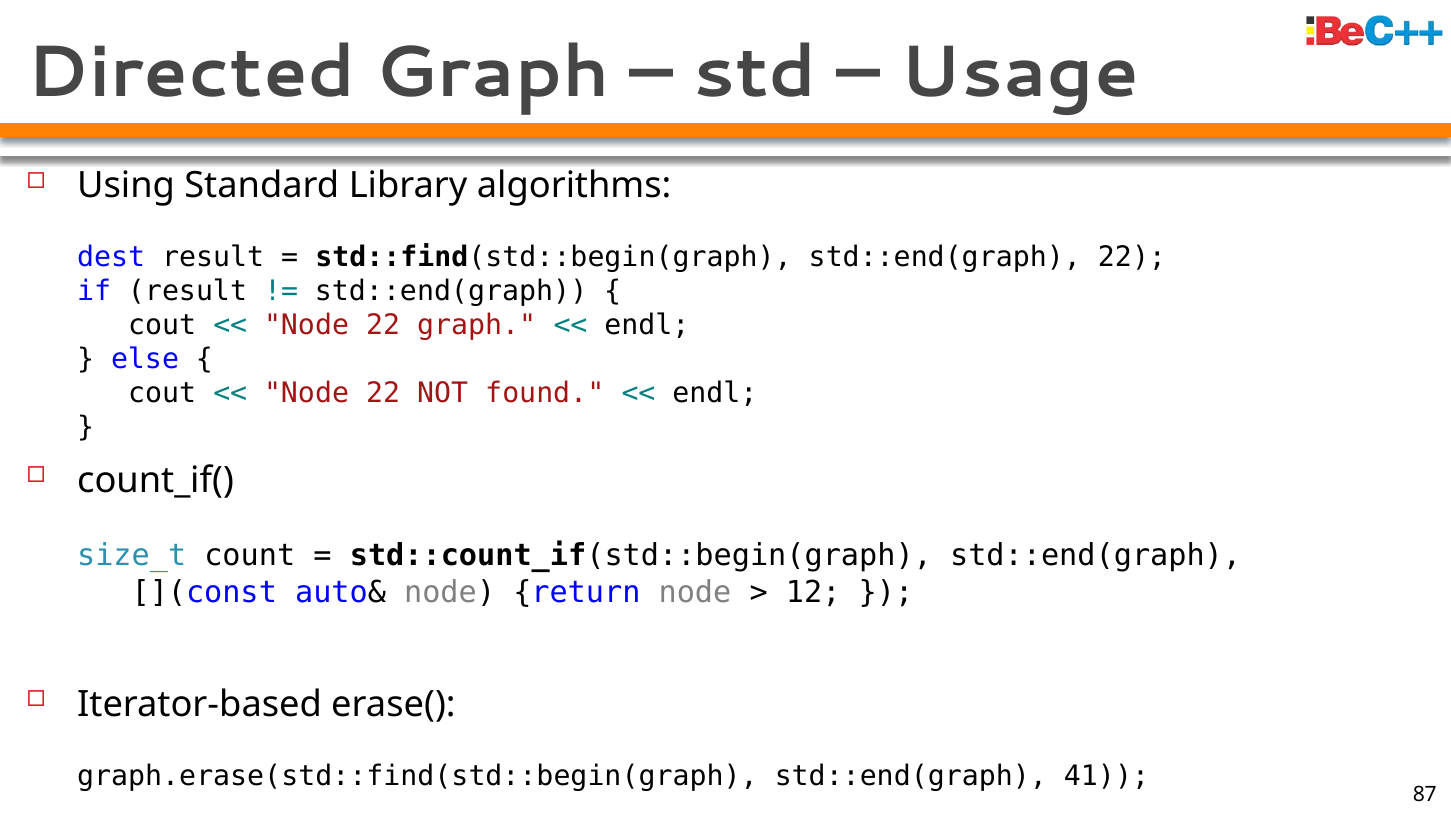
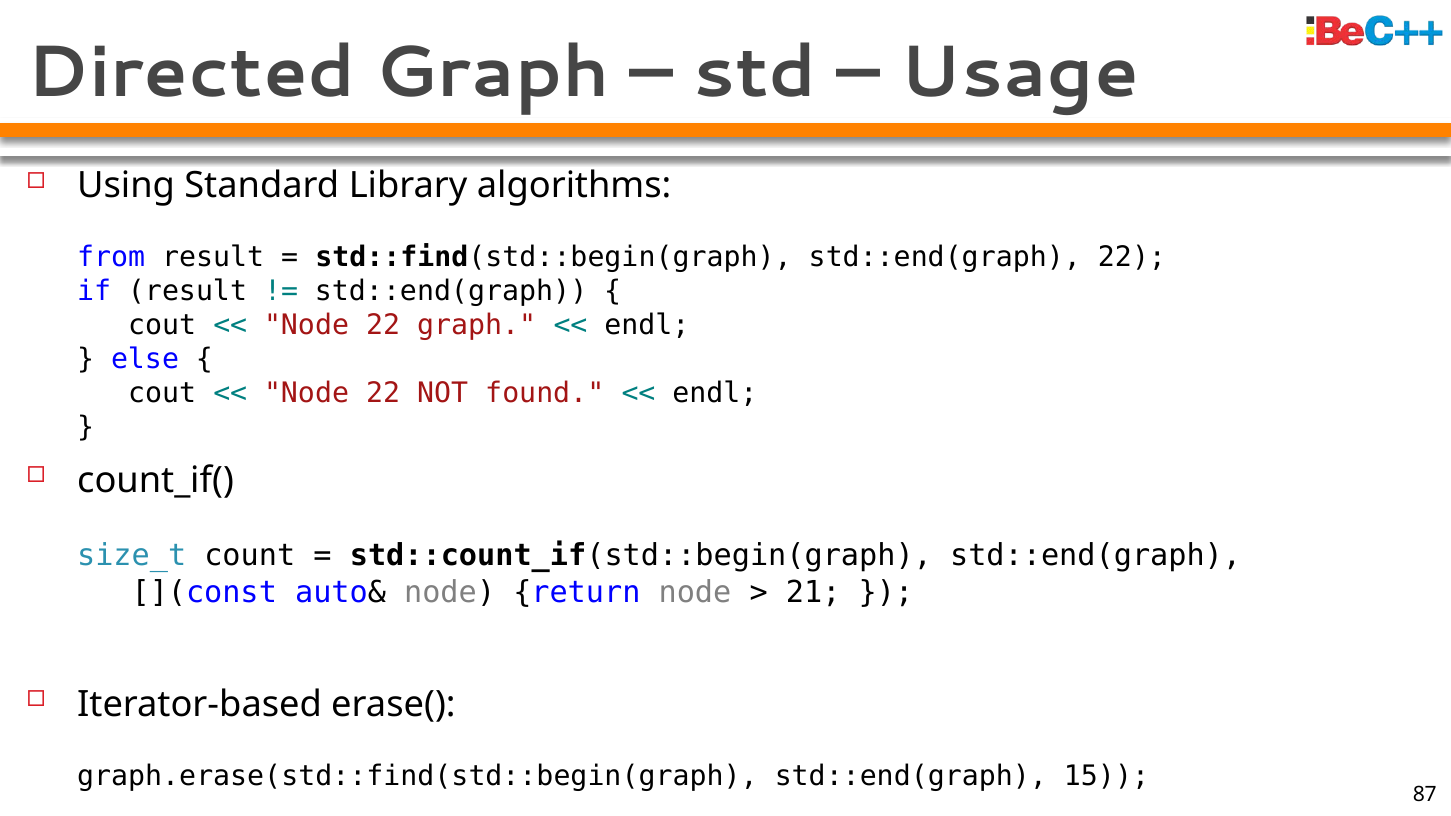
dest: dest -> from
12: 12 -> 21
41: 41 -> 15
